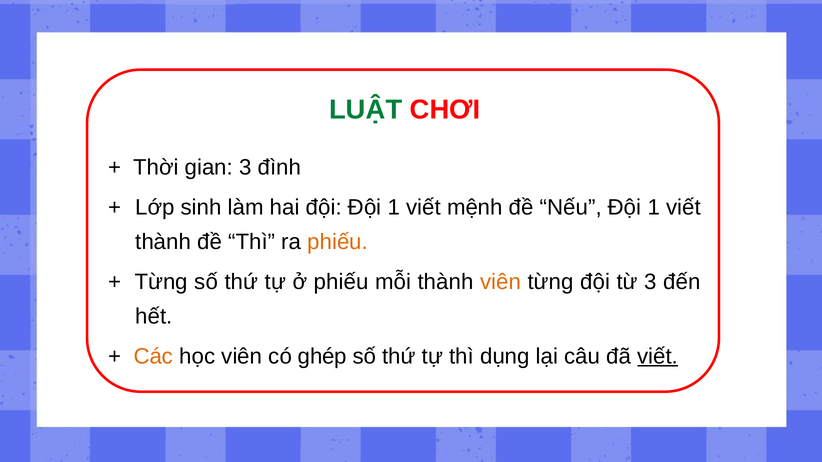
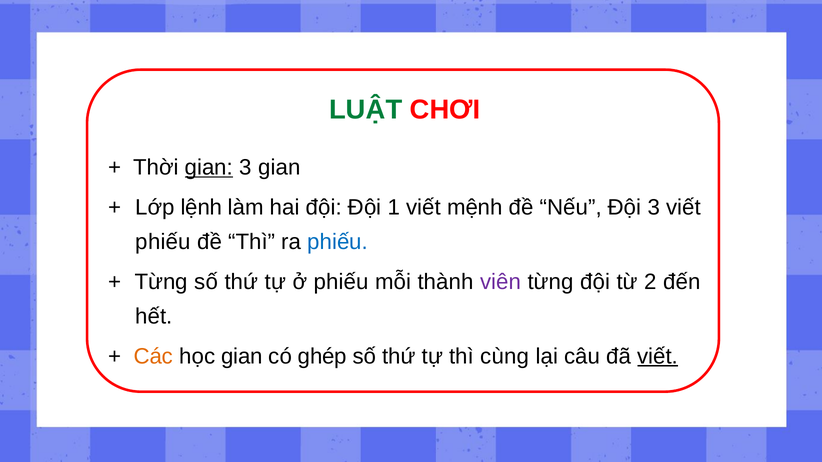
gian at (209, 168) underline: none -> present
3 đình: đình -> gian
sinh: sinh -> lệnh
Nếu Đội 1: 1 -> 3
thành at (163, 242): thành -> phiếu
phiếu at (338, 242) colour: orange -> blue
viên at (501, 282) colour: orange -> purple
từ 3: 3 -> 2
học viên: viên -> gian
dụng: dụng -> cùng
